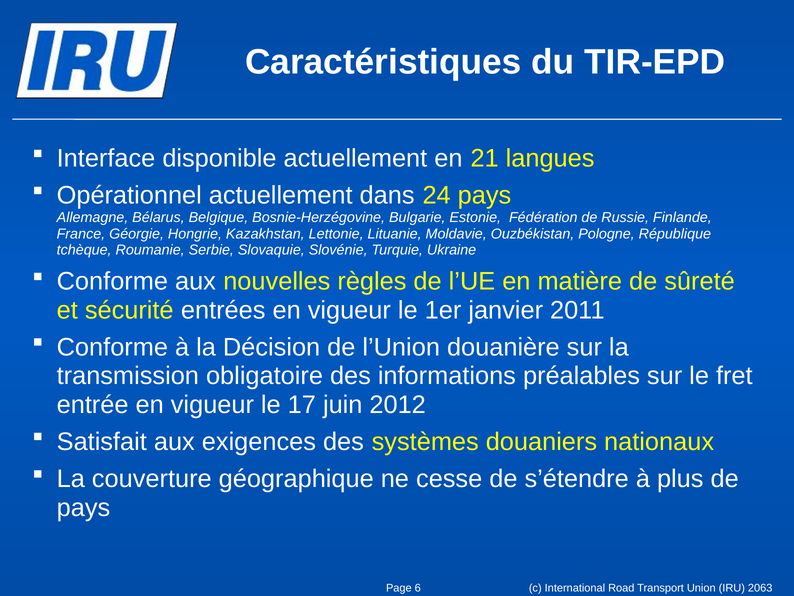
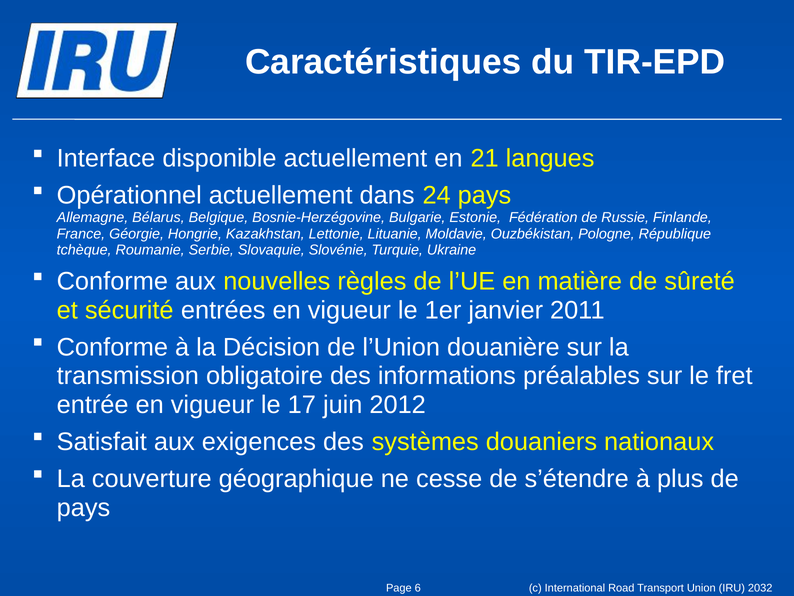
2063: 2063 -> 2032
